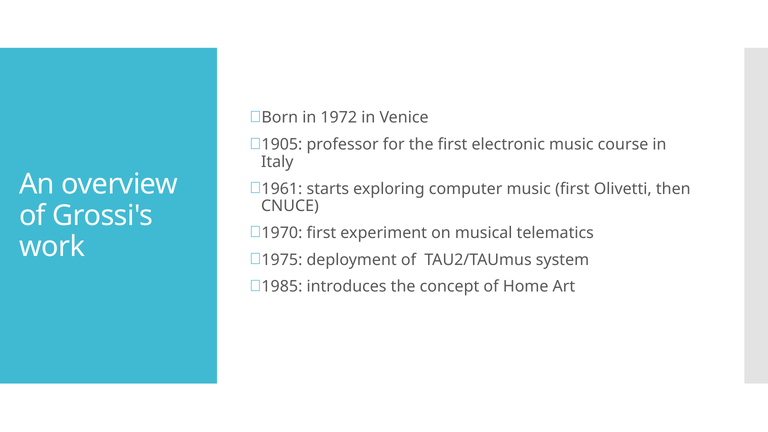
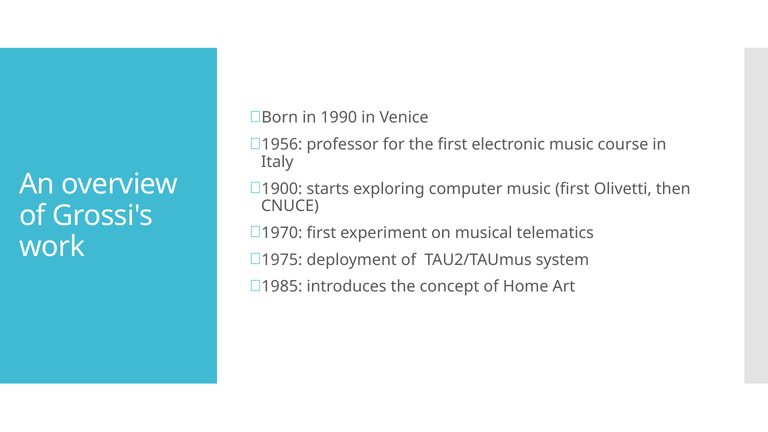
1972: 1972 -> 1990
1905: 1905 -> 1956
1961: 1961 -> 1900
